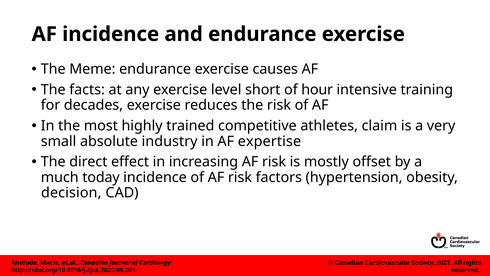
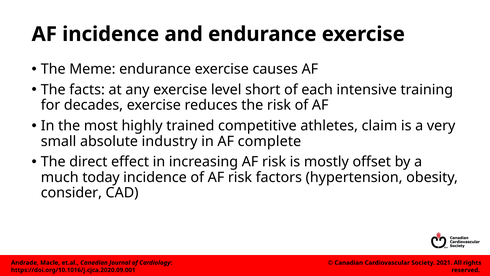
hour: hour -> each
expertise: expertise -> complete
decision: decision -> consider
